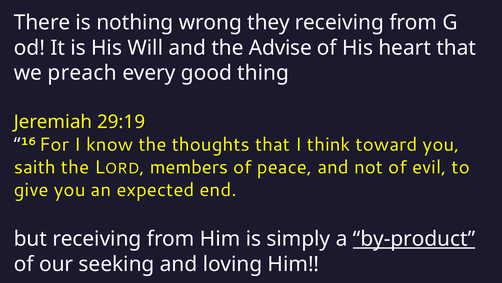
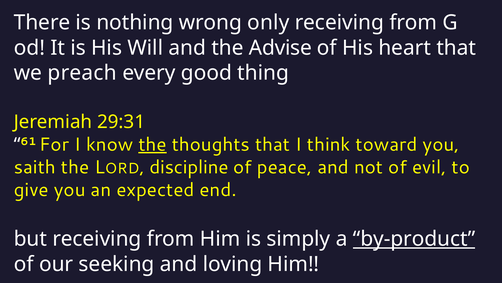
they: they -> only
29:19: 29:19 -> 29:31
16: 16 -> 61
the at (153, 144) underline: none -> present
members: members -> discipline
